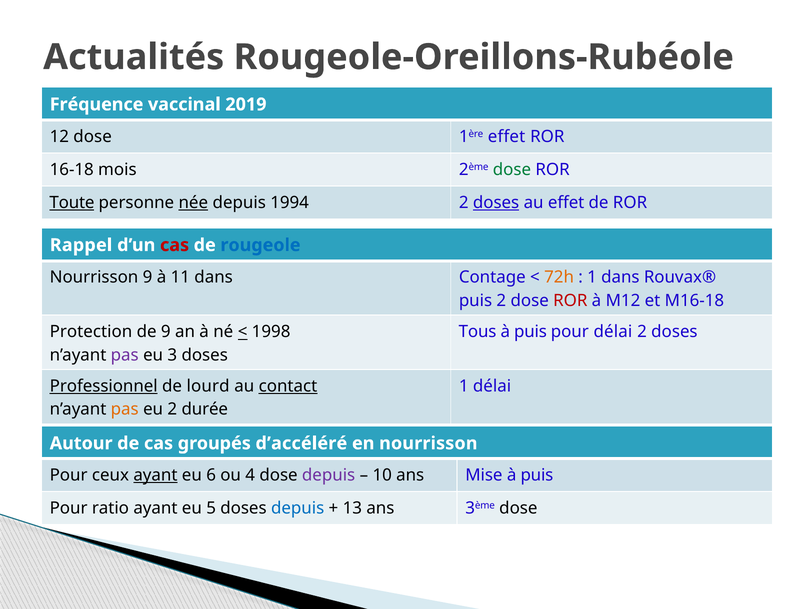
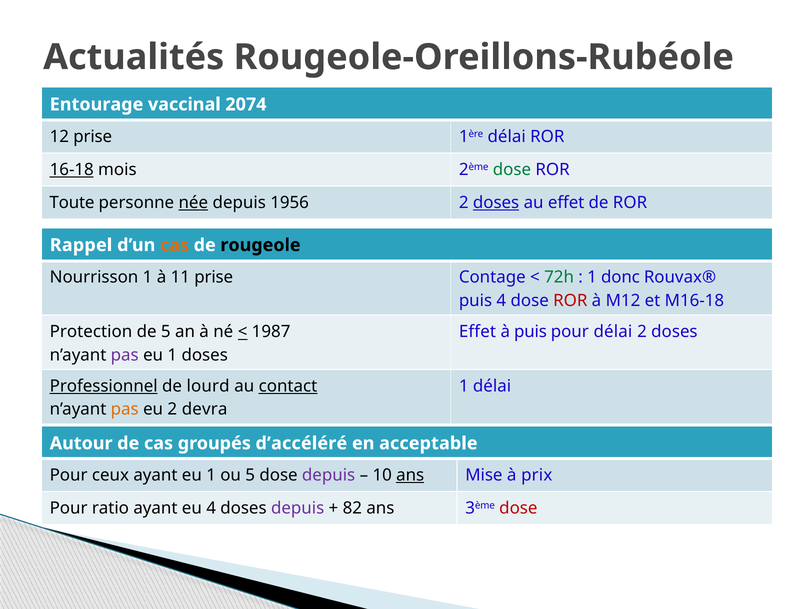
Fréquence: Fréquence -> Entourage
2019: 2019 -> 2074
12 dose: dose -> prise
1ère effet: effet -> délai
16-18 underline: none -> present
Toute underline: present -> none
1994: 1994 -> 1956
cas at (175, 245) colour: red -> orange
rougeole colour: blue -> black
Nourrisson 9: 9 -> 1
11 dans: dans -> prise
72h colour: orange -> green
1 dans: dans -> donc
puis 2: 2 -> 4
de 9: 9 -> 5
1998: 1998 -> 1987
Tous at (478, 332): Tous -> Effet
3 at (172, 355): 3 -> 1
durée: durée -> devra
en nourrisson: nourrisson -> acceptable
ayant at (155, 475) underline: present -> none
6 at (211, 475): 6 -> 1
ou 4: 4 -> 5
ans at (410, 475) underline: none -> present
Mise à puis: puis -> prix
eu 5: 5 -> 4
depuis at (298, 508) colour: blue -> purple
13: 13 -> 82
dose at (518, 508) colour: black -> red
